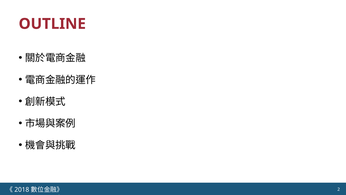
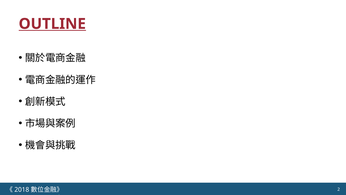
OUTLINE underline: none -> present
